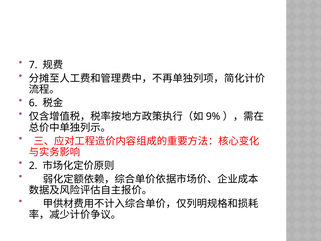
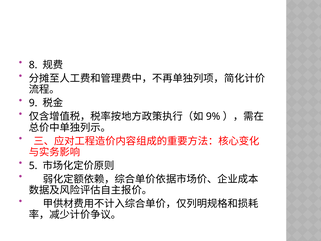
7: 7 -> 8
6: 6 -> 9
2: 2 -> 5
